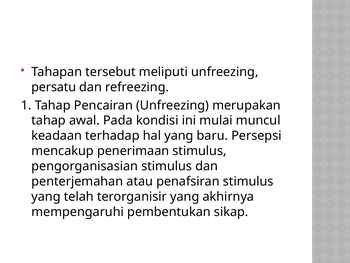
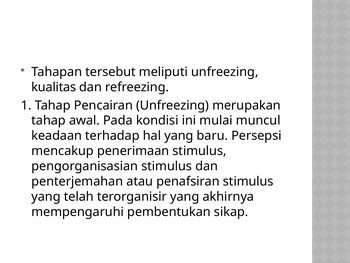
persatu: persatu -> kualitas
